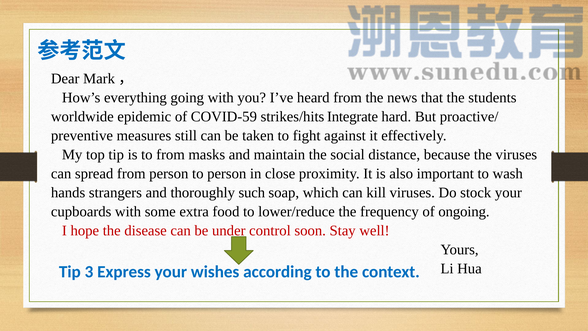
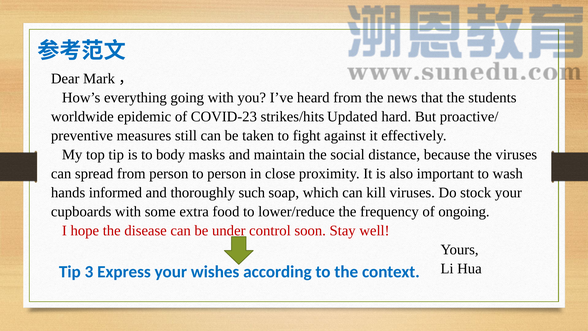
COVID-59: COVID-59 -> COVID-23
Integrate: Integrate -> Updated
to from: from -> body
strangers: strangers -> informed
